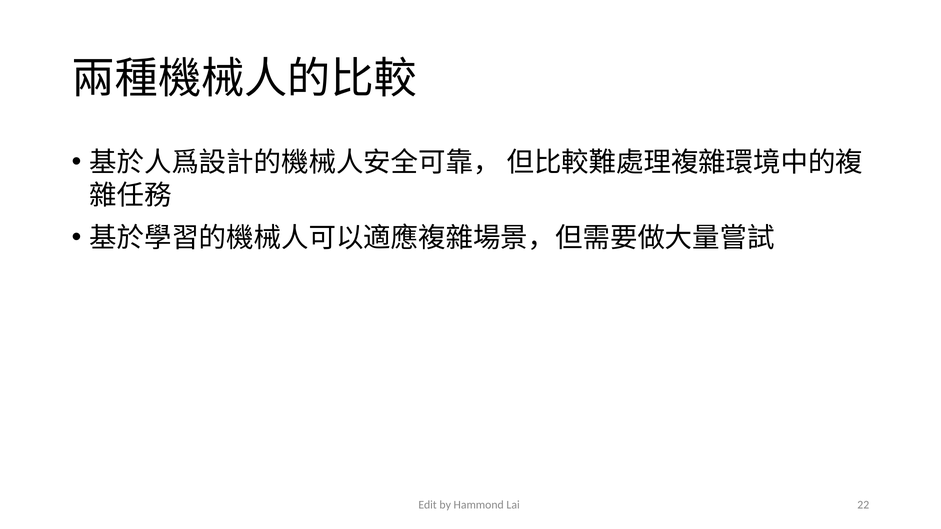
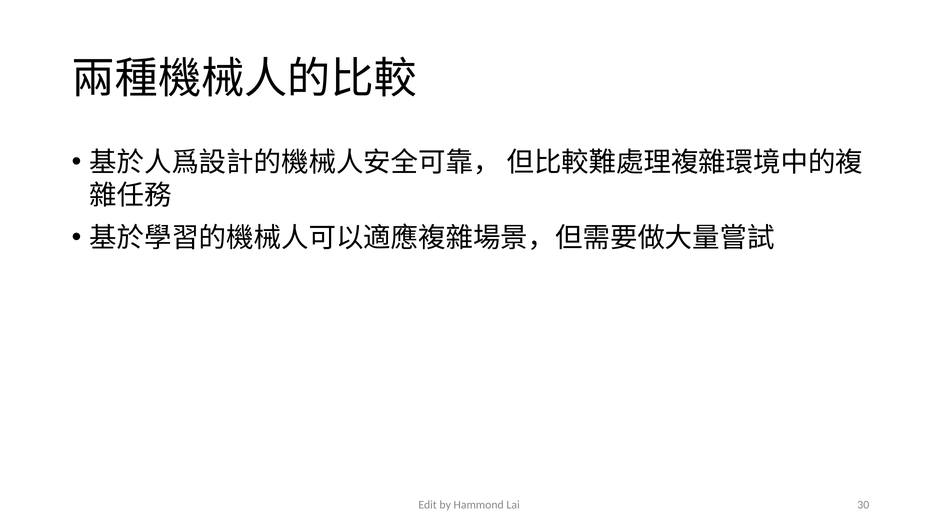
22: 22 -> 30
